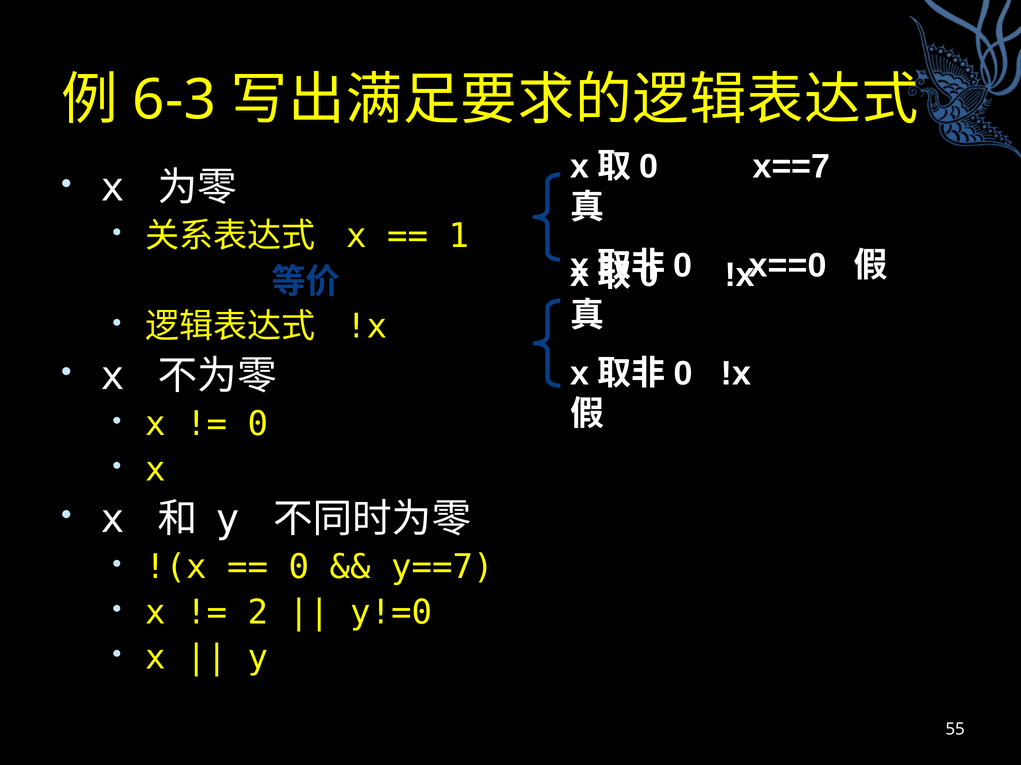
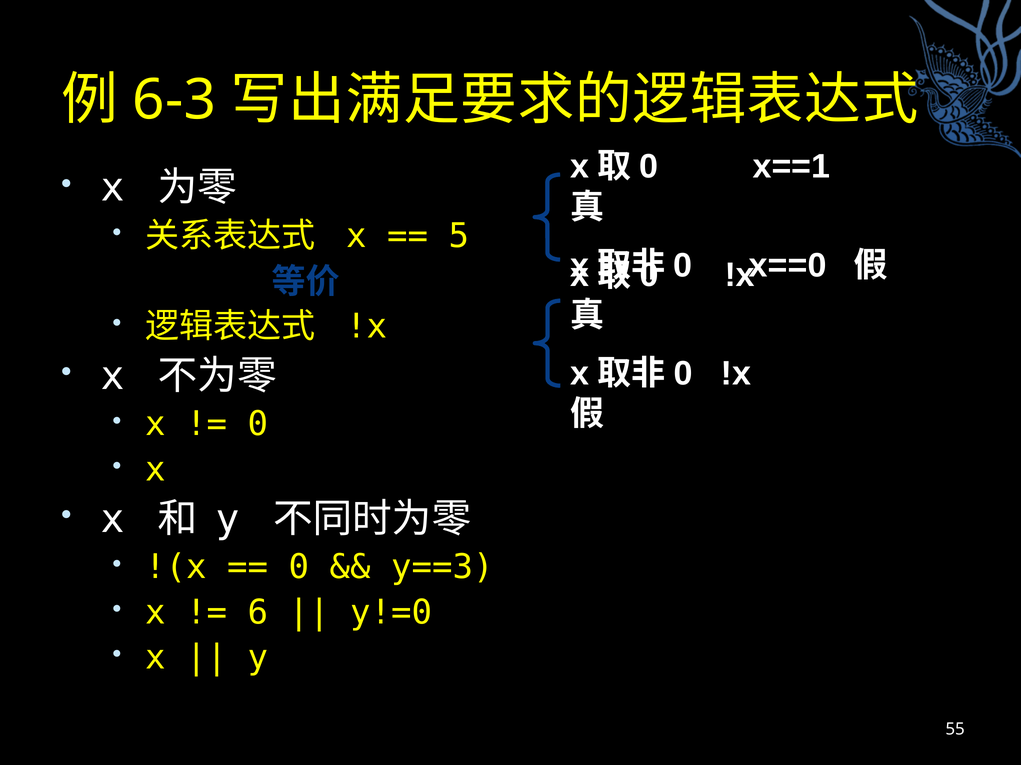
x==7: x==7 -> x==1
1: 1 -> 5
y==7: y==7 -> y==3
2: 2 -> 6
